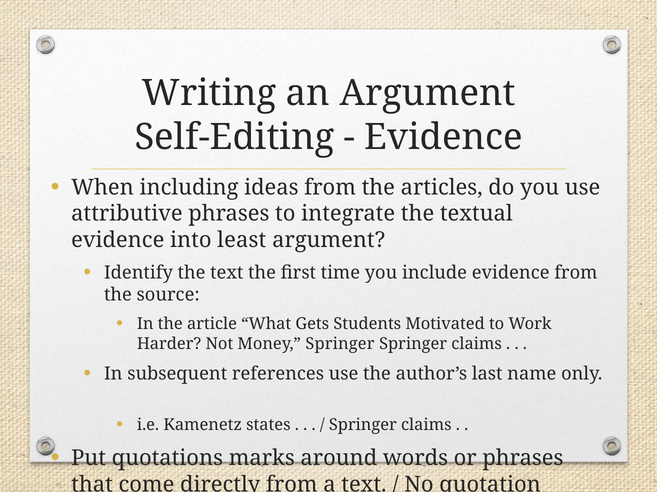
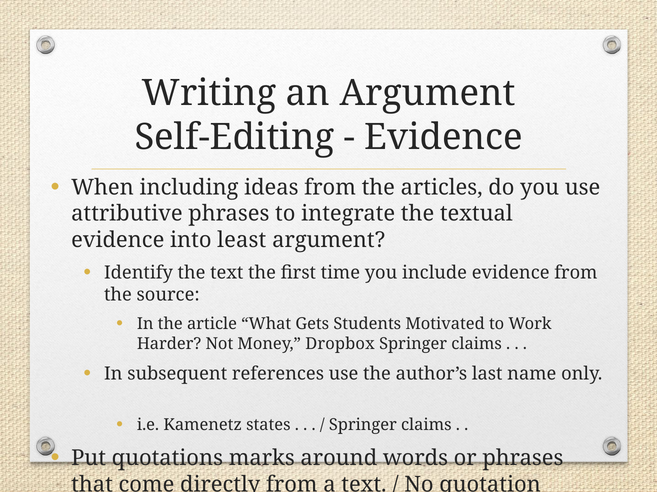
Money Springer: Springer -> Dropbox
